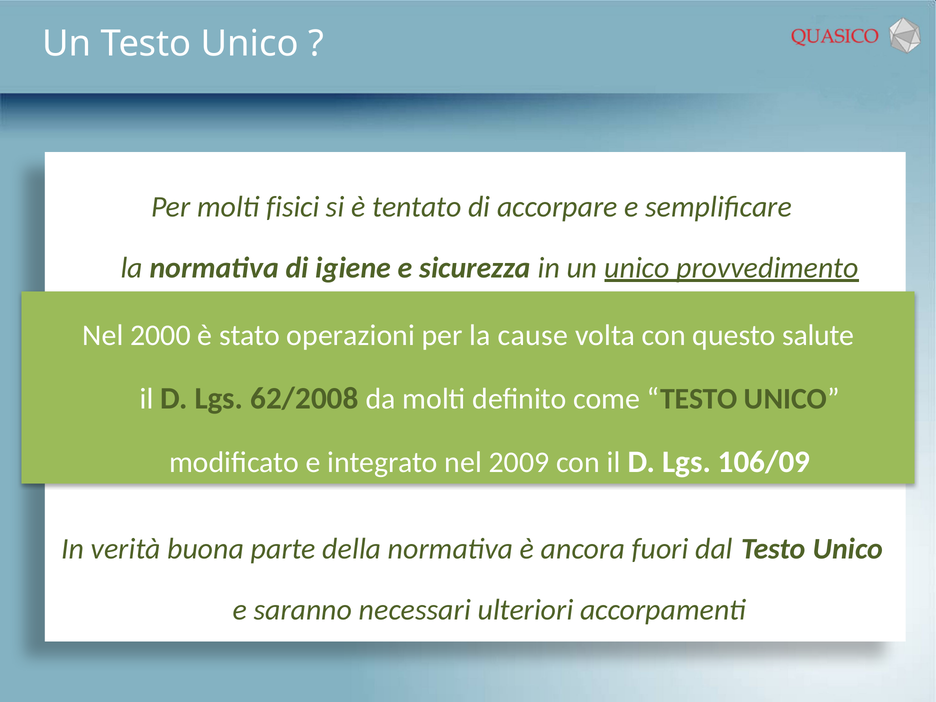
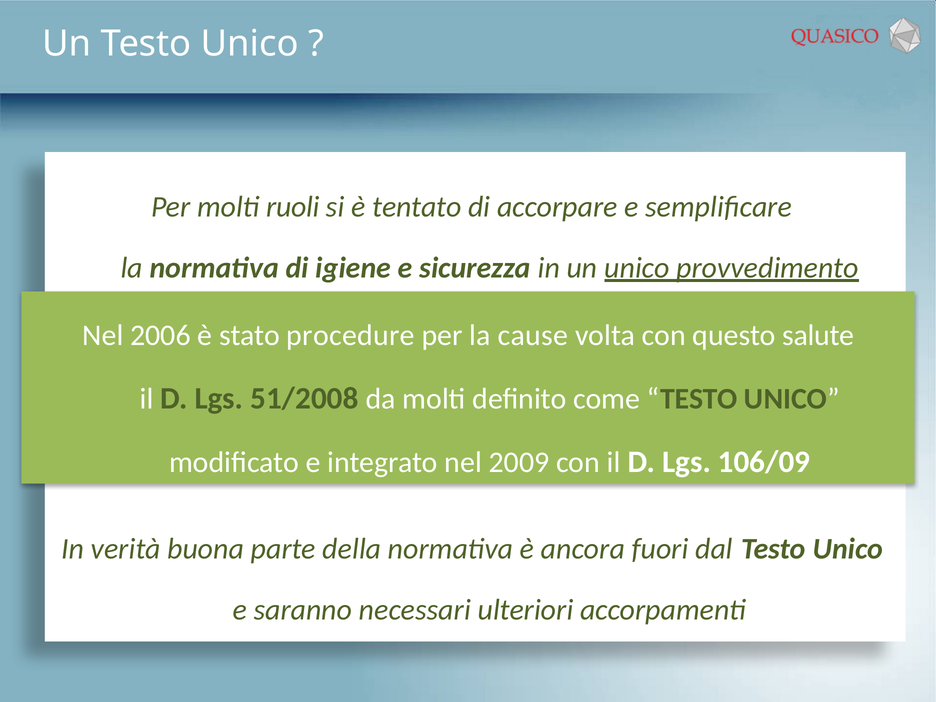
fisici: fisici -> ruoli
2000: 2000 -> 2006
operazioni: operazioni -> procedure
62/2008: 62/2008 -> 51/2008
